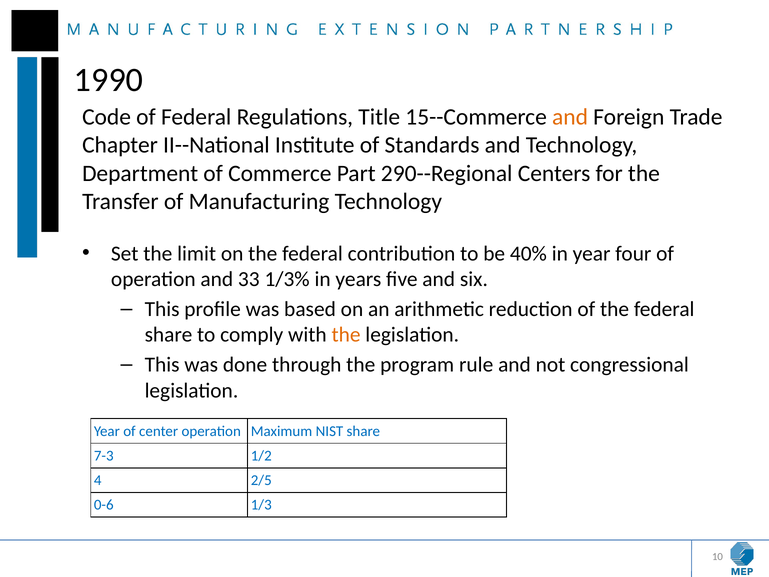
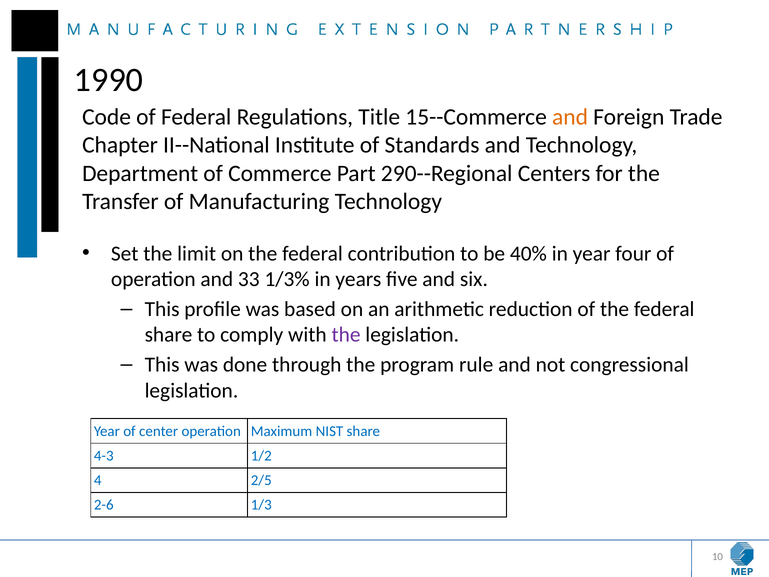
the at (346, 335) colour: orange -> purple
7-3: 7-3 -> 4-3
0-6: 0-6 -> 2-6
